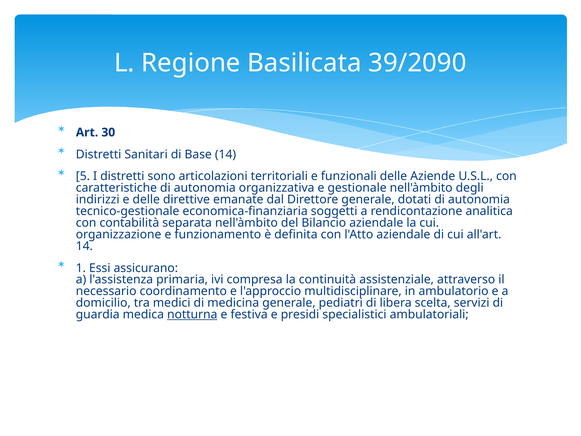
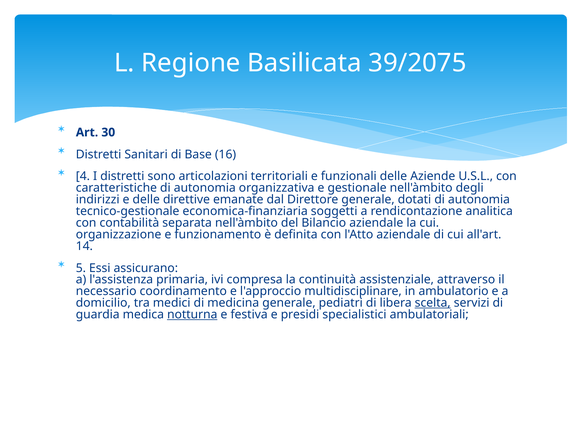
39/2090: 39/2090 -> 39/2075
Base 14: 14 -> 16
5: 5 -> 4
1: 1 -> 5
scelta underline: none -> present
